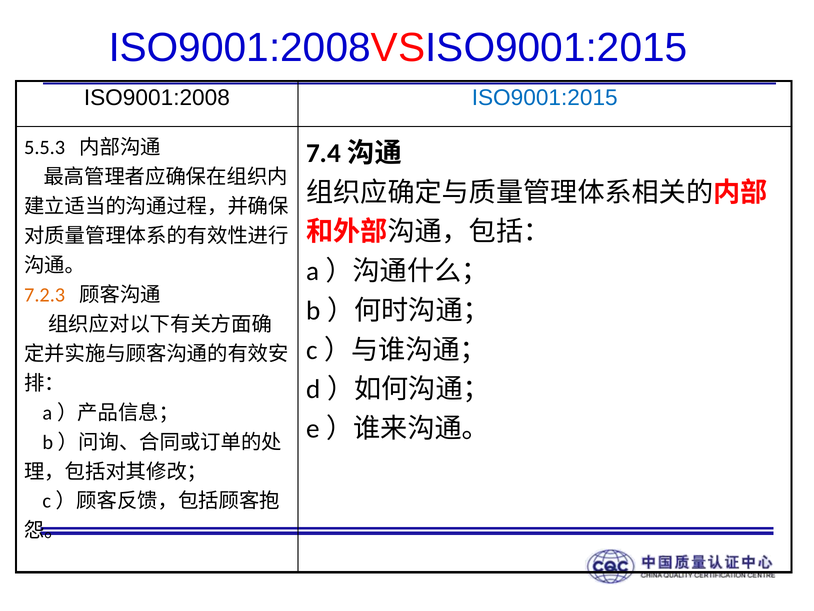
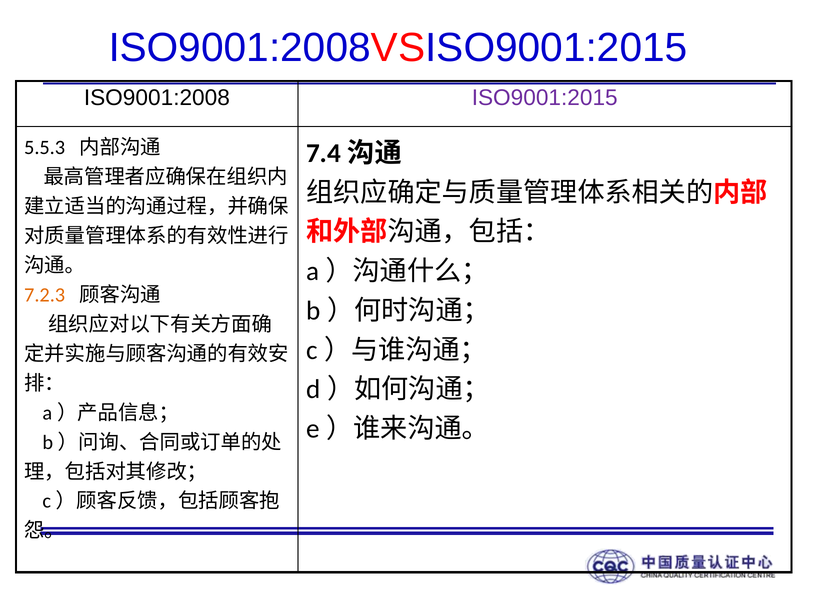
ISO9001:2015 colour: blue -> purple
